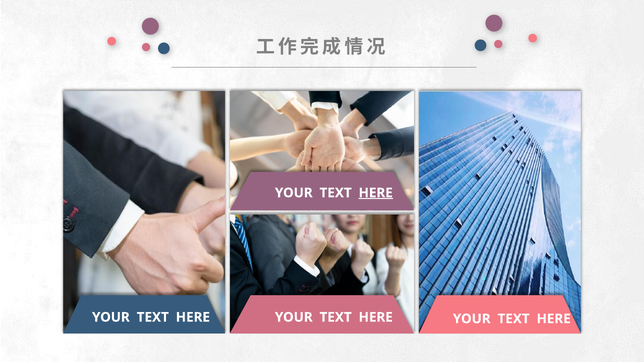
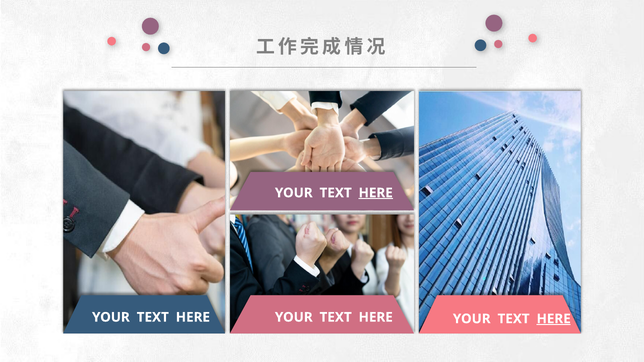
HERE at (554, 319) underline: none -> present
